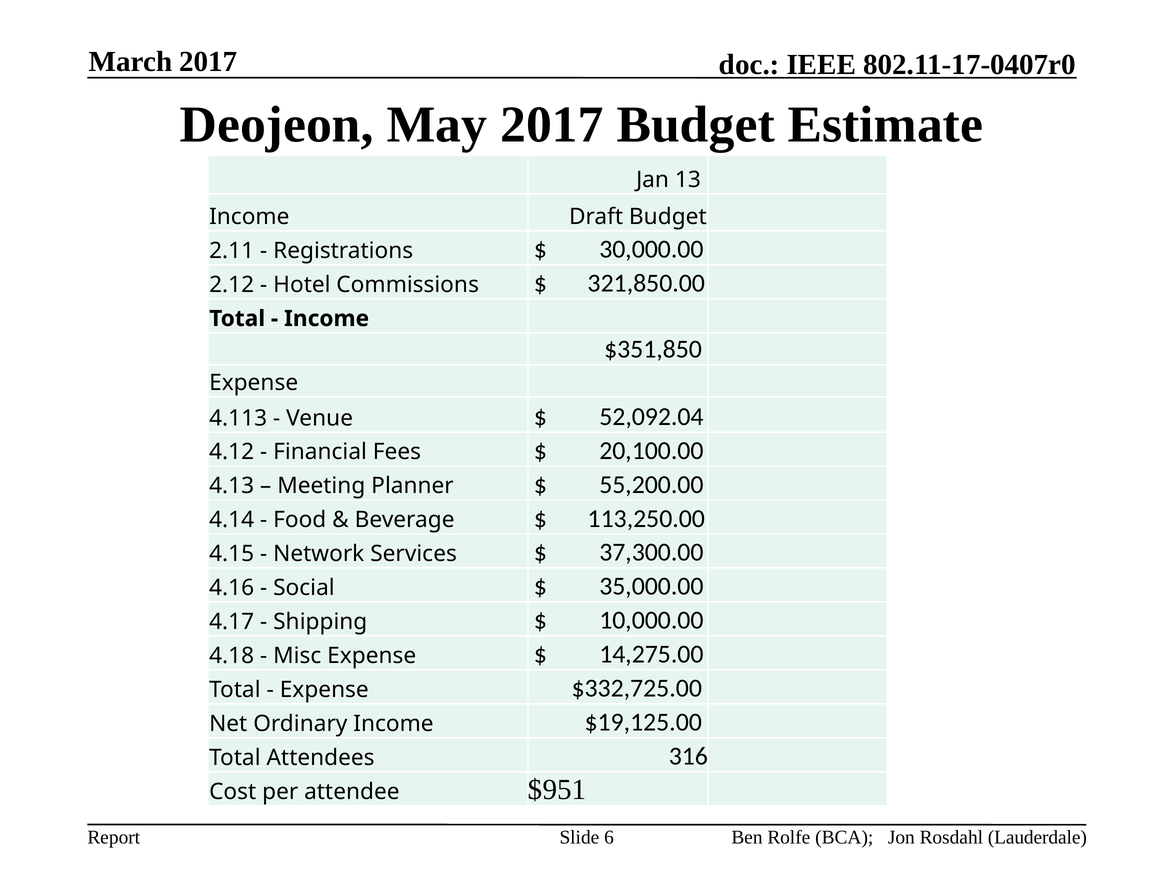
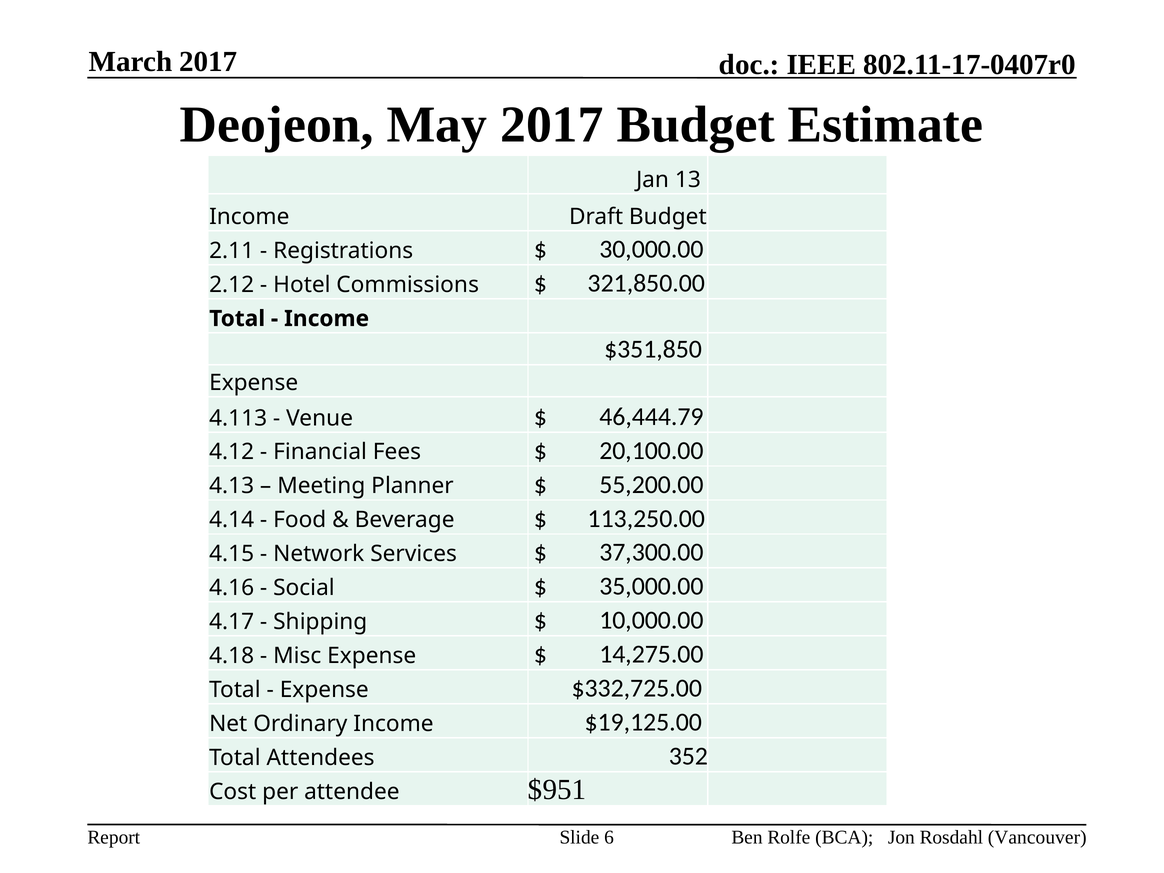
52,092.04: 52,092.04 -> 46,444.79
316: 316 -> 352
Lauderdale: Lauderdale -> Vancouver
